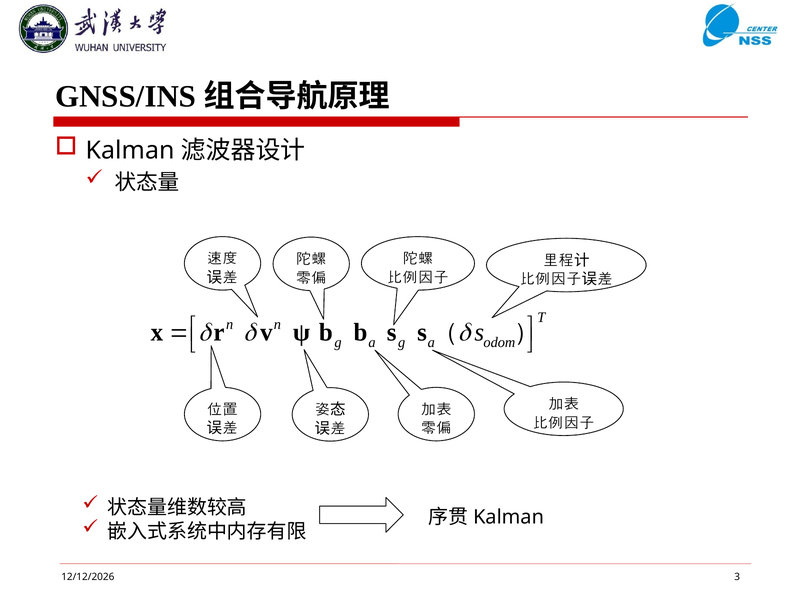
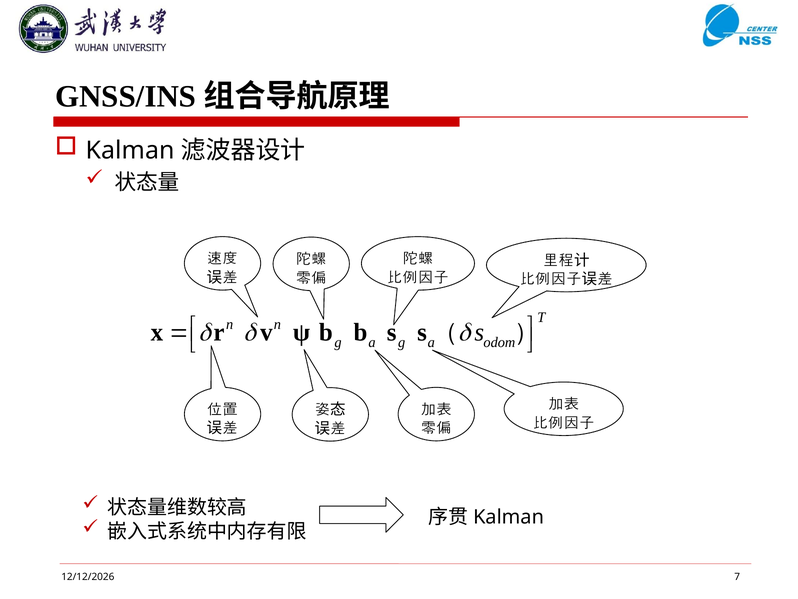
3: 3 -> 7
